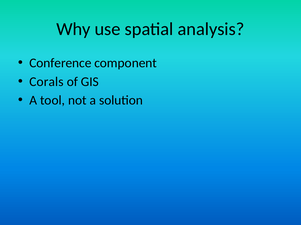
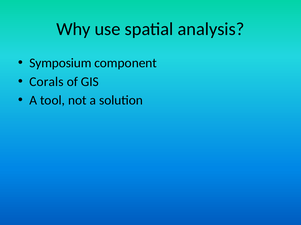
Conference: Conference -> Symposium
